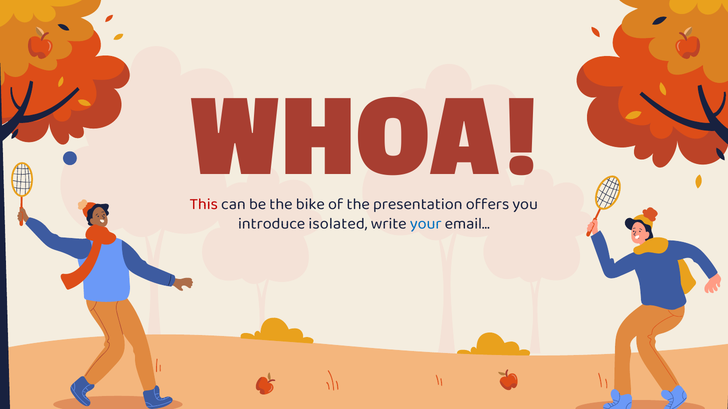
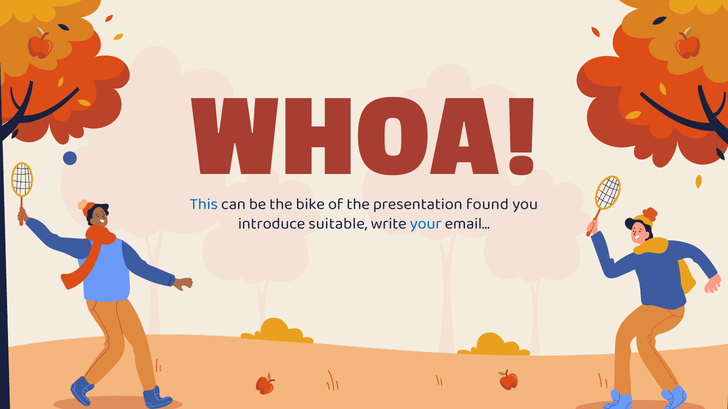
This colour: red -> blue
offers: offers -> found
isolated: isolated -> suitable
